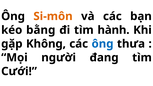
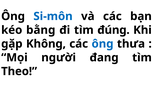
Si-môn colour: orange -> blue
hành: hành -> đúng
Cưới: Cưới -> Theo
